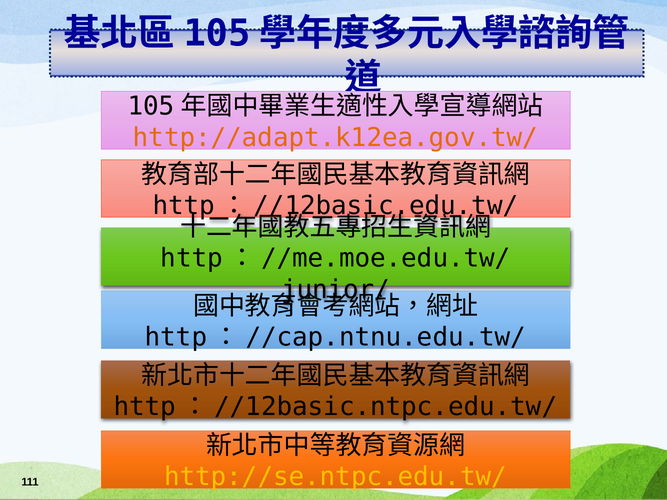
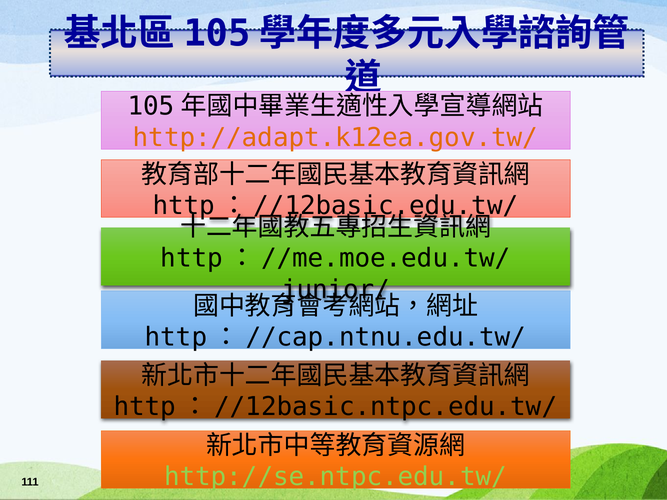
http://se.ntpc.edu.tw/ colour: yellow -> light green
